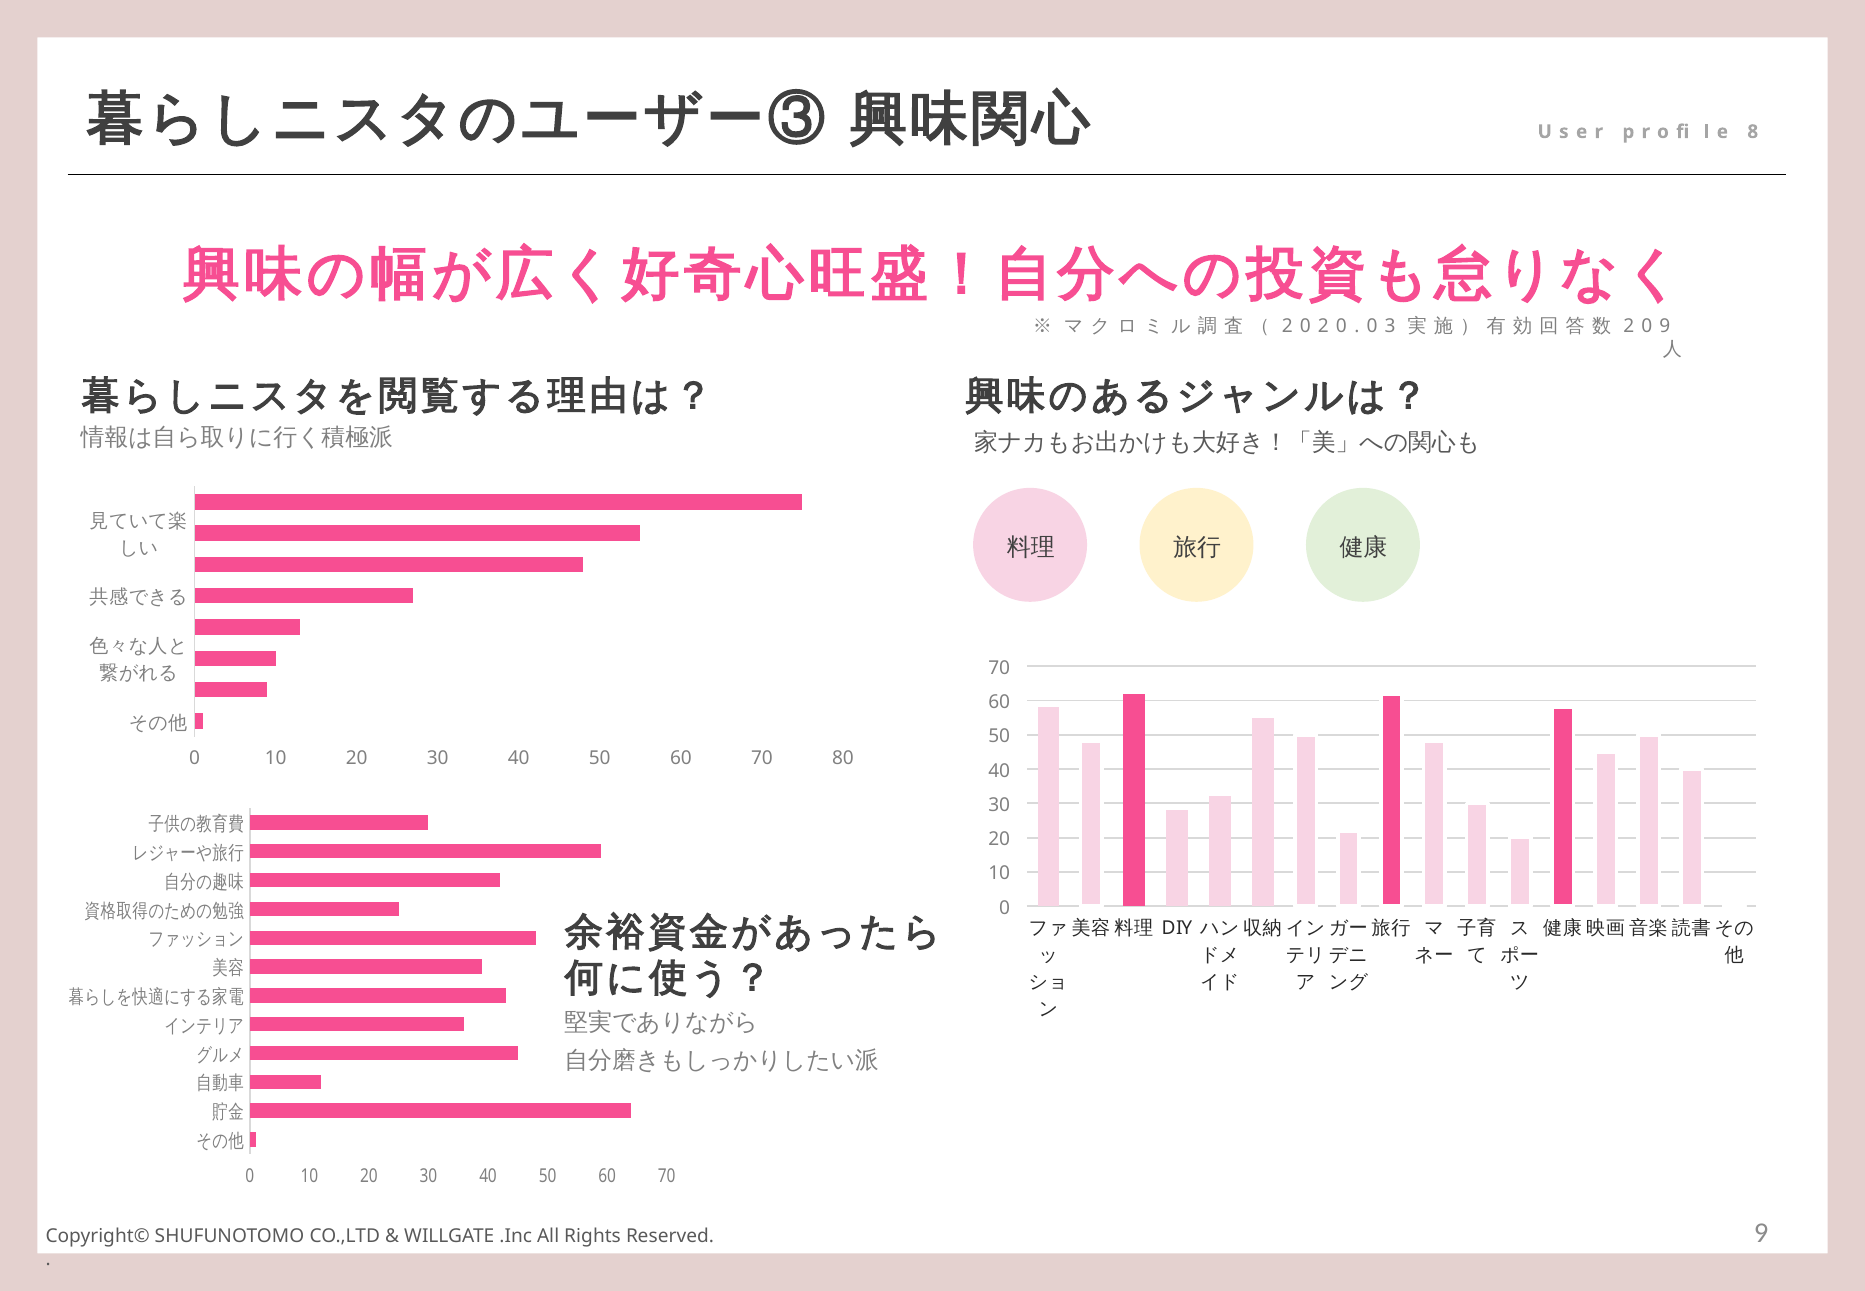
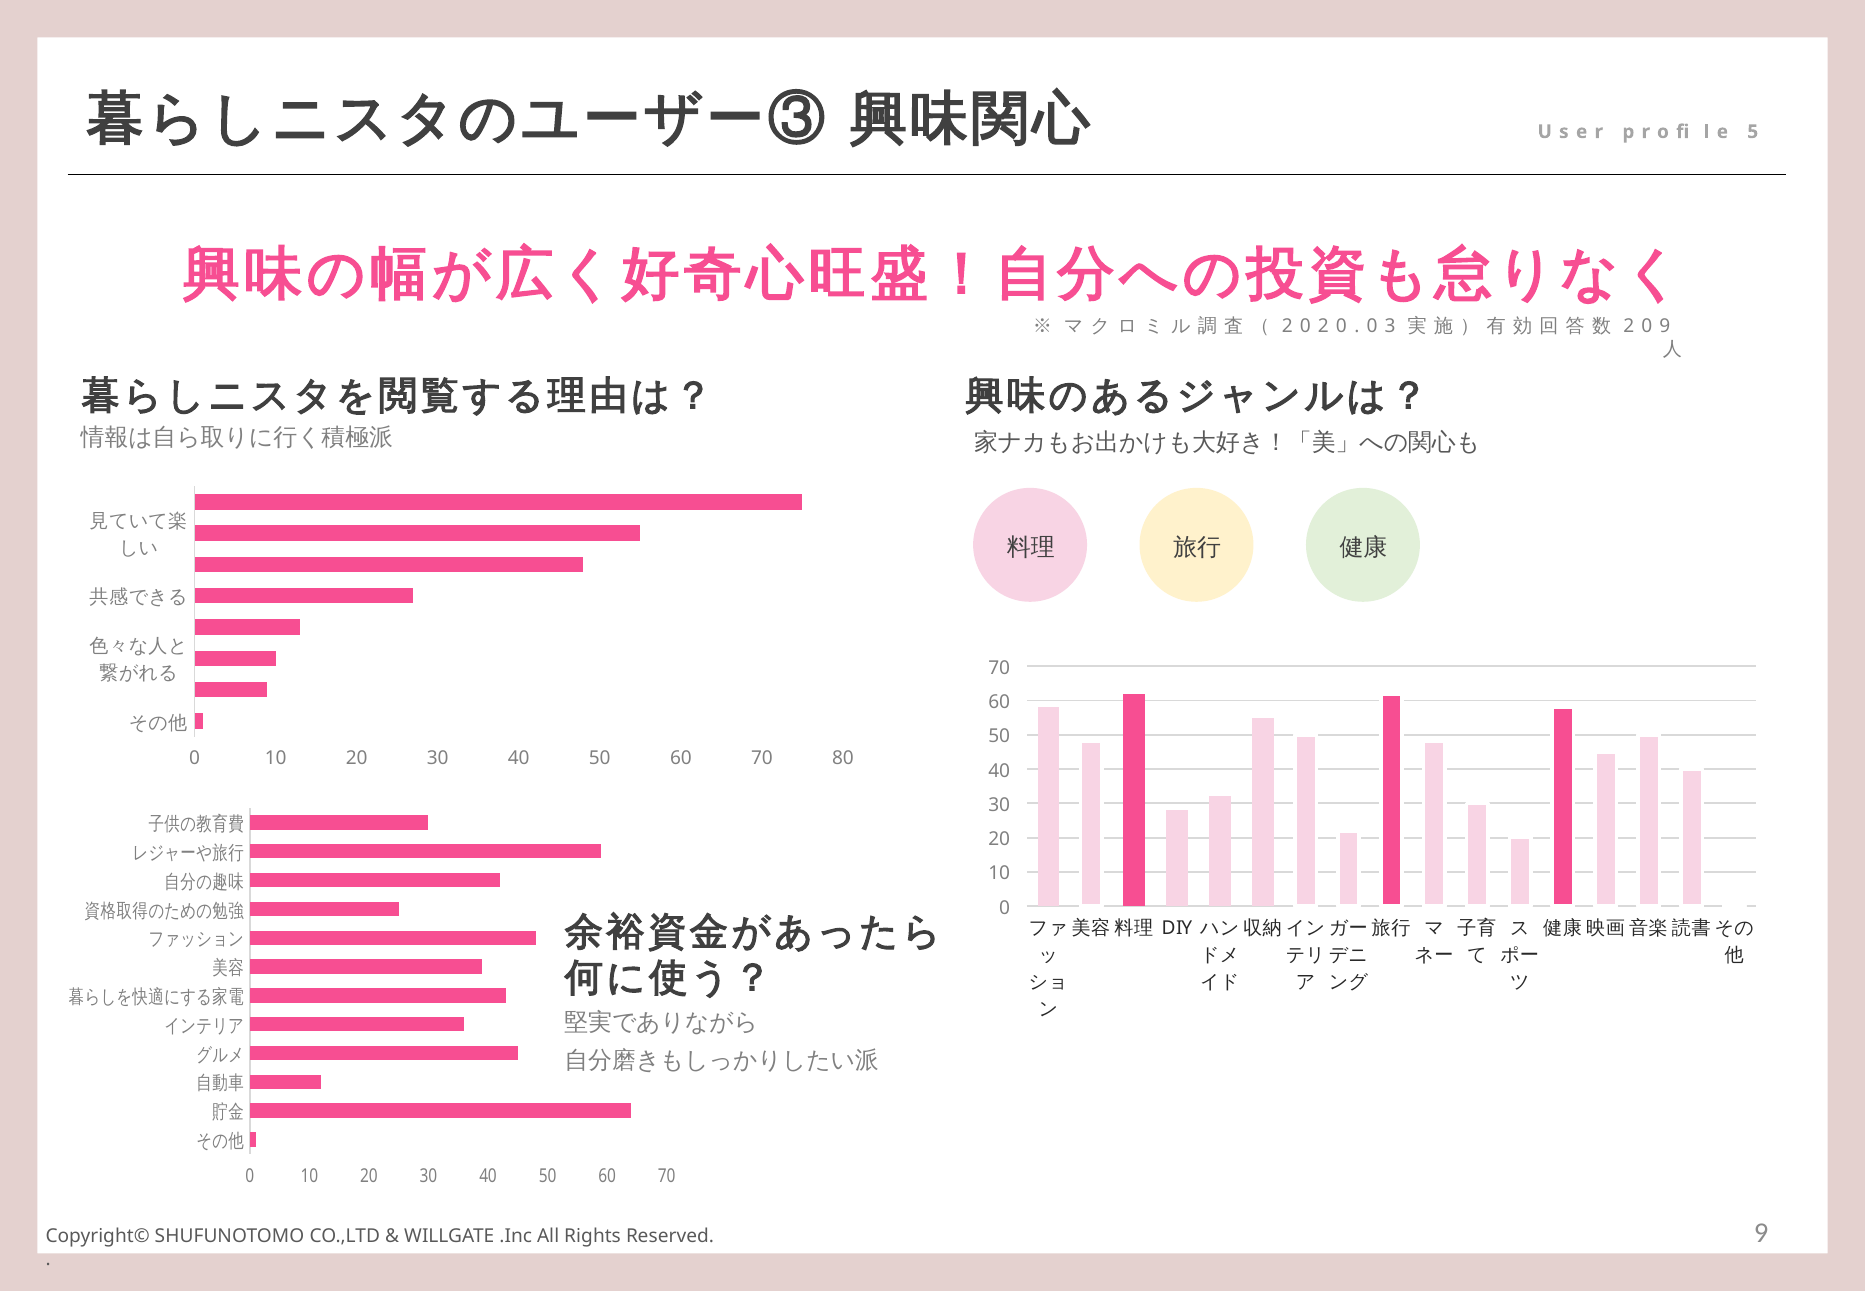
8: 8 -> 5
